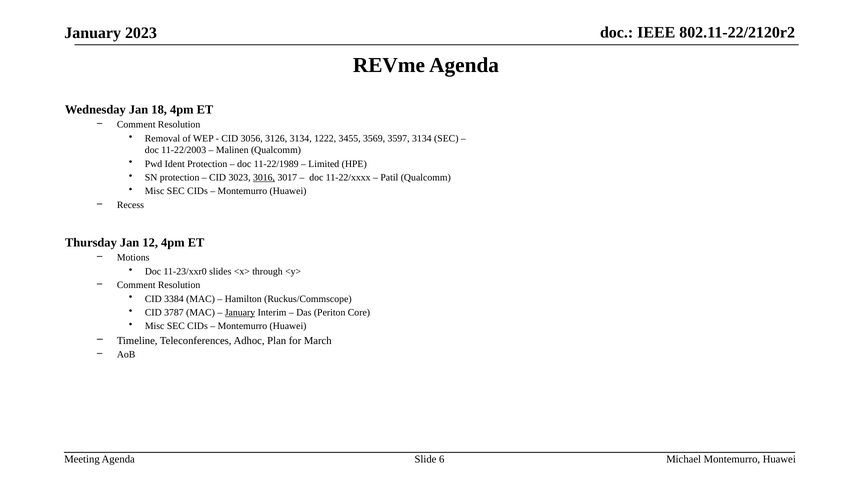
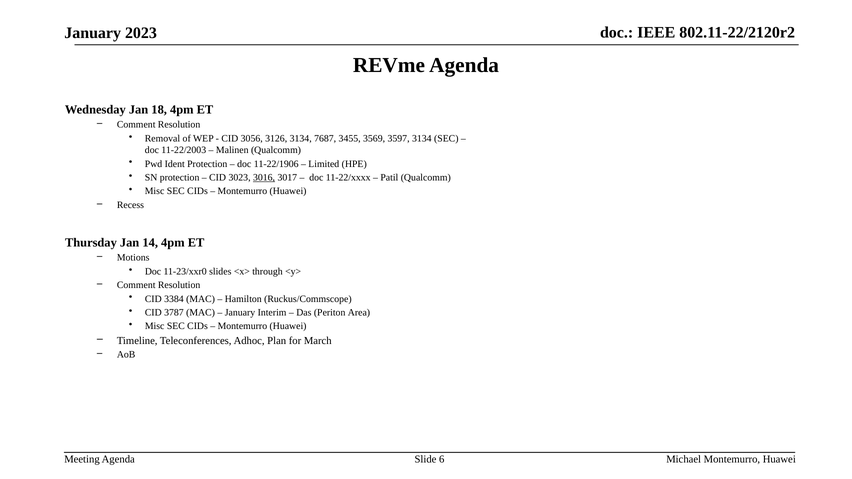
1222: 1222 -> 7687
11-22/1989: 11-22/1989 -> 11-22/1906
12: 12 -> 14
January at (240, 313) underline: present -> none
Core: Core -> Area
